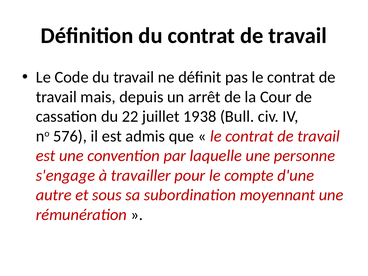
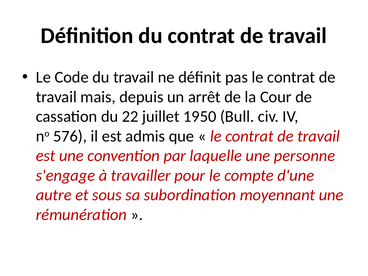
1938: 1938 -> 1950
